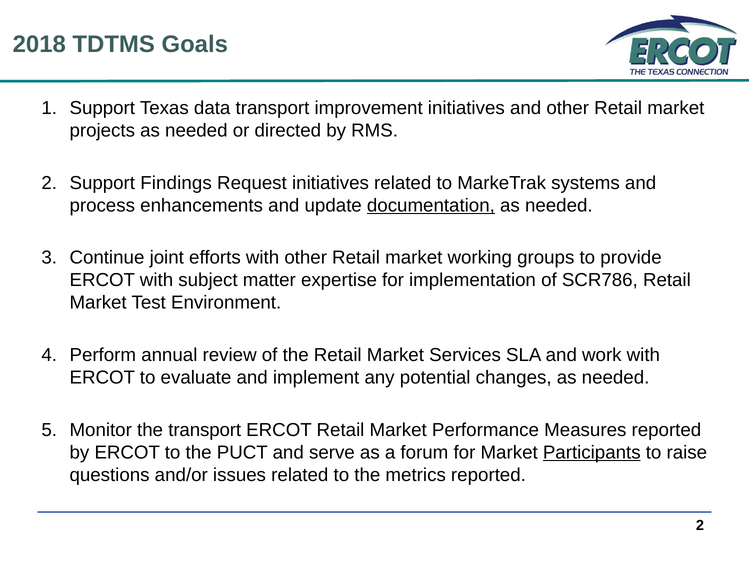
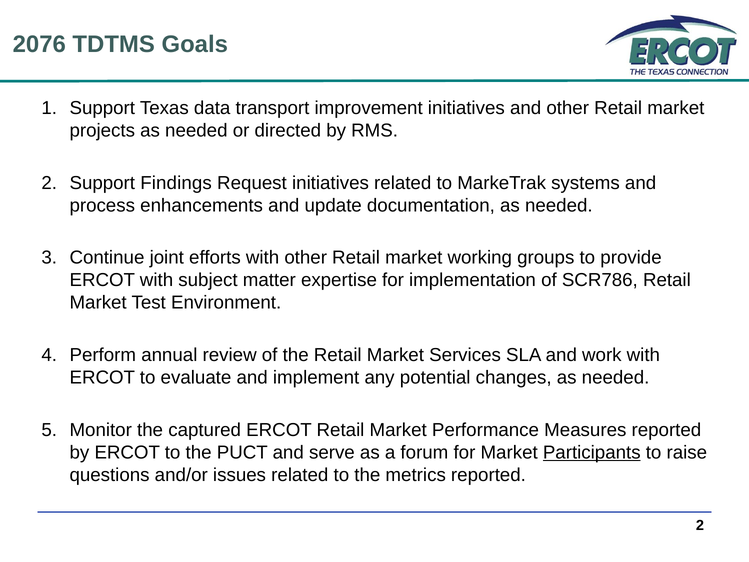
2018: 2018 -> 2076
documentation underline: present -> none
the transport: transport -> captured
